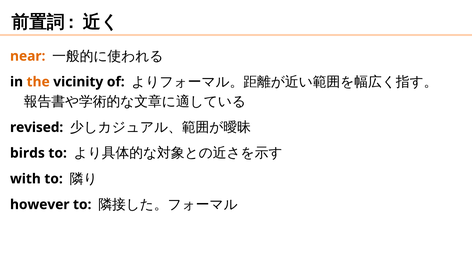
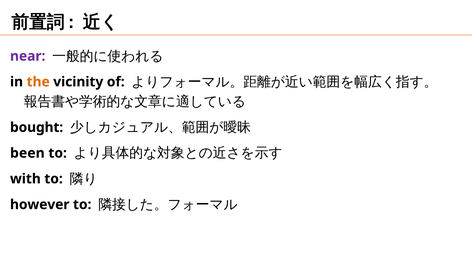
near colour: orange -> purple
revised: revised -> bought
birds: birds -> been
